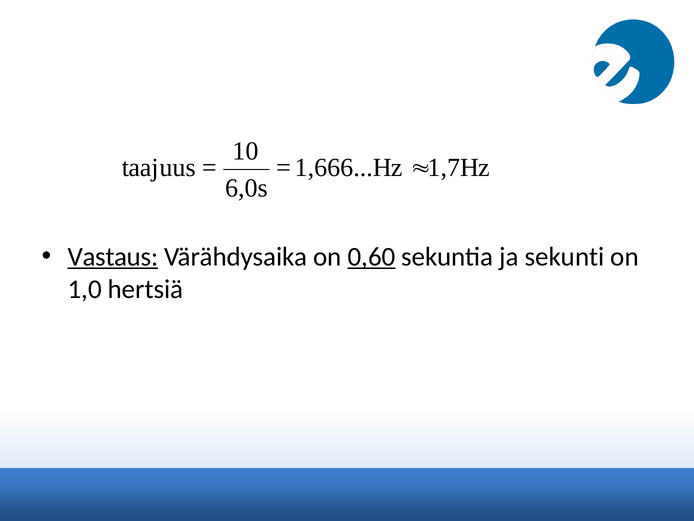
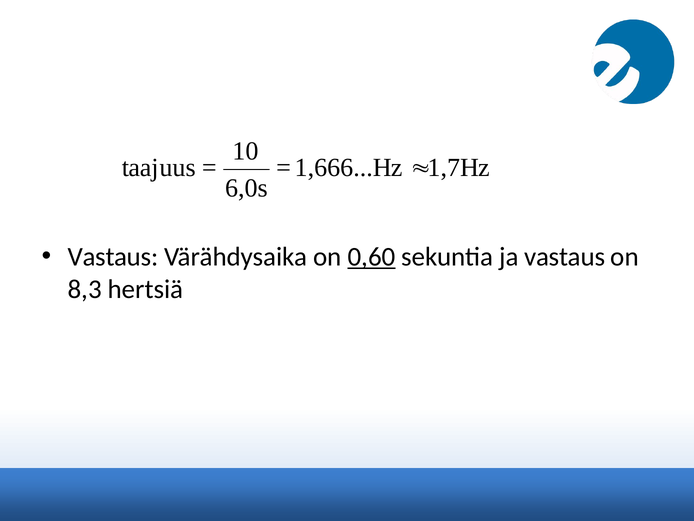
Vastaus at (113, 256) underline: present -> none
ja sekunti: sekunti -> vastaus
1,0: 1,0 -> 8,3
